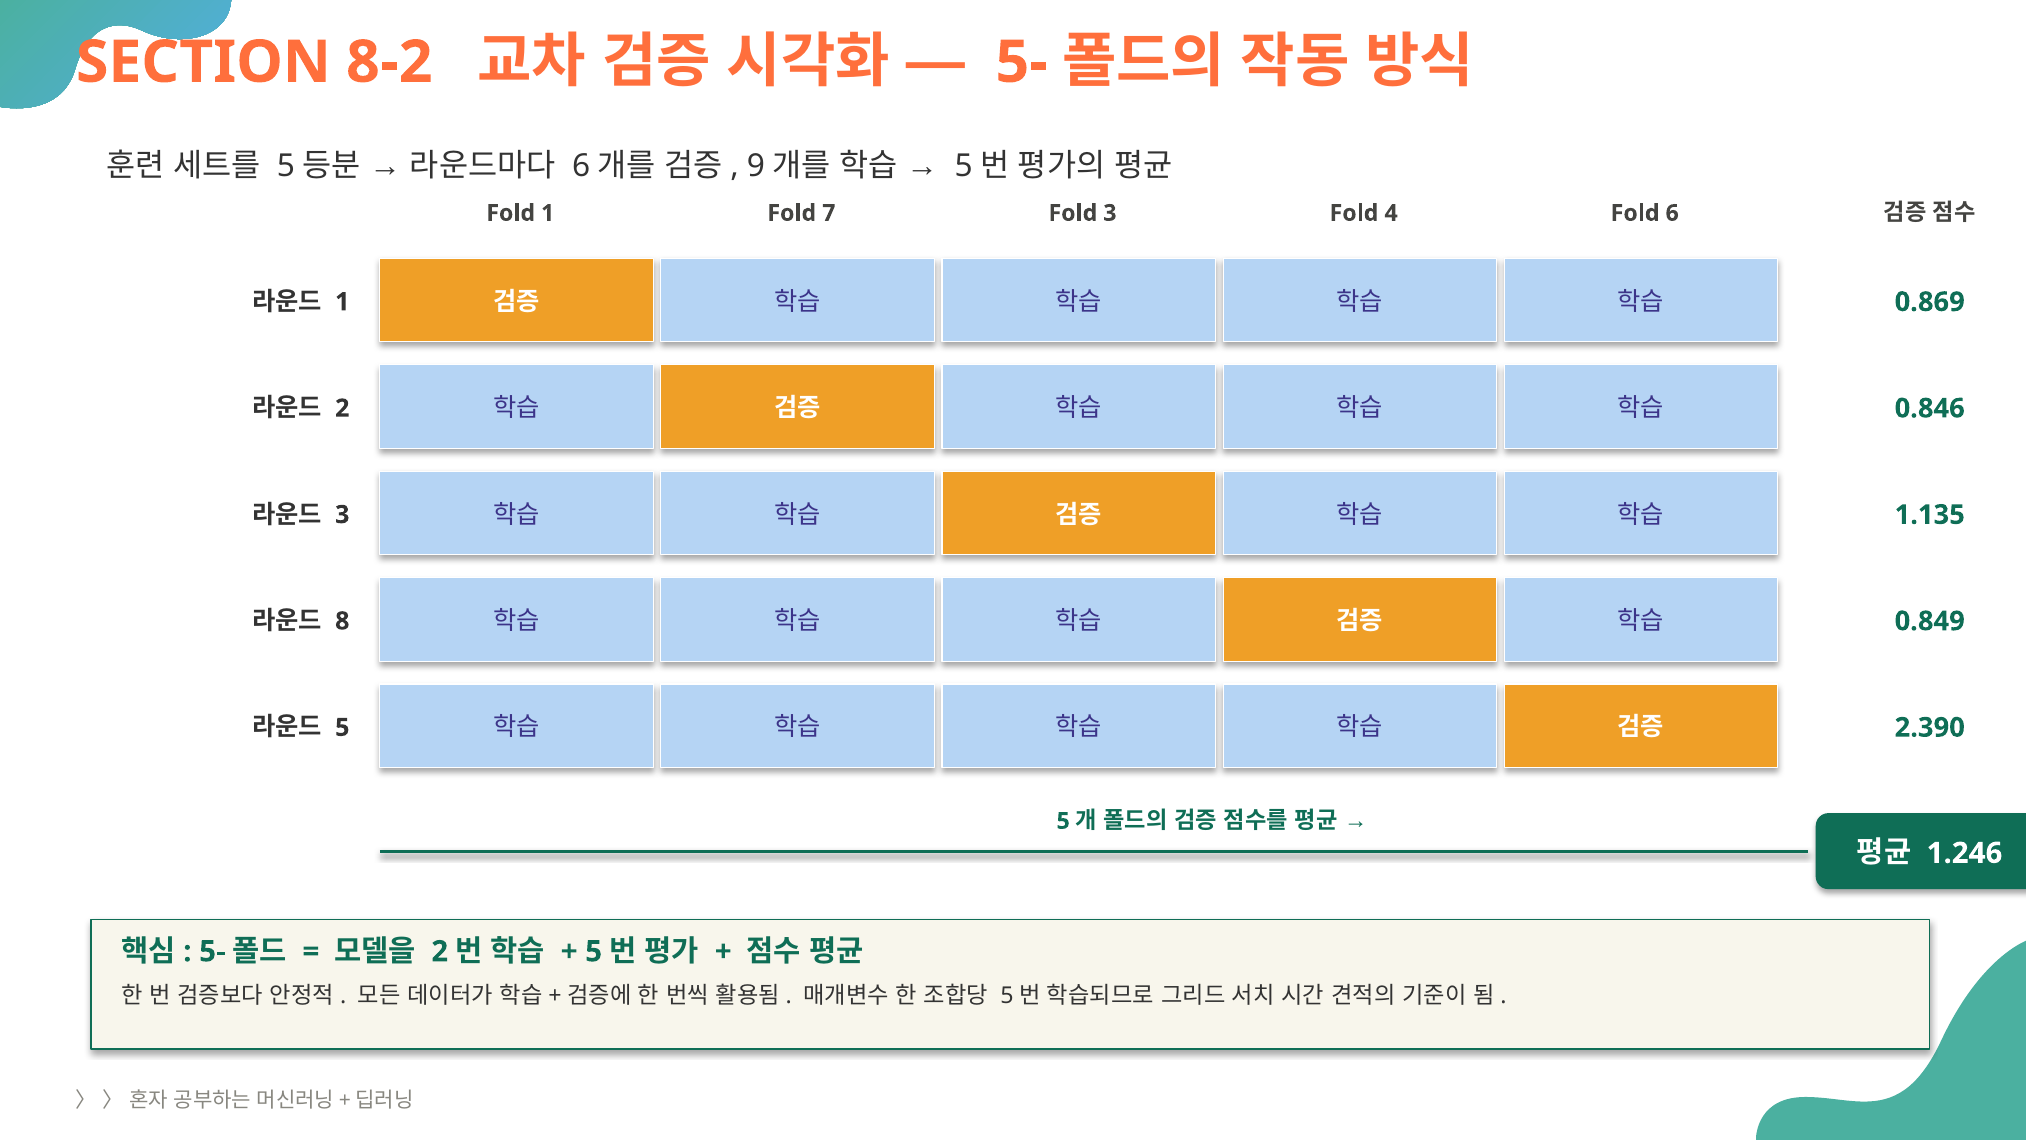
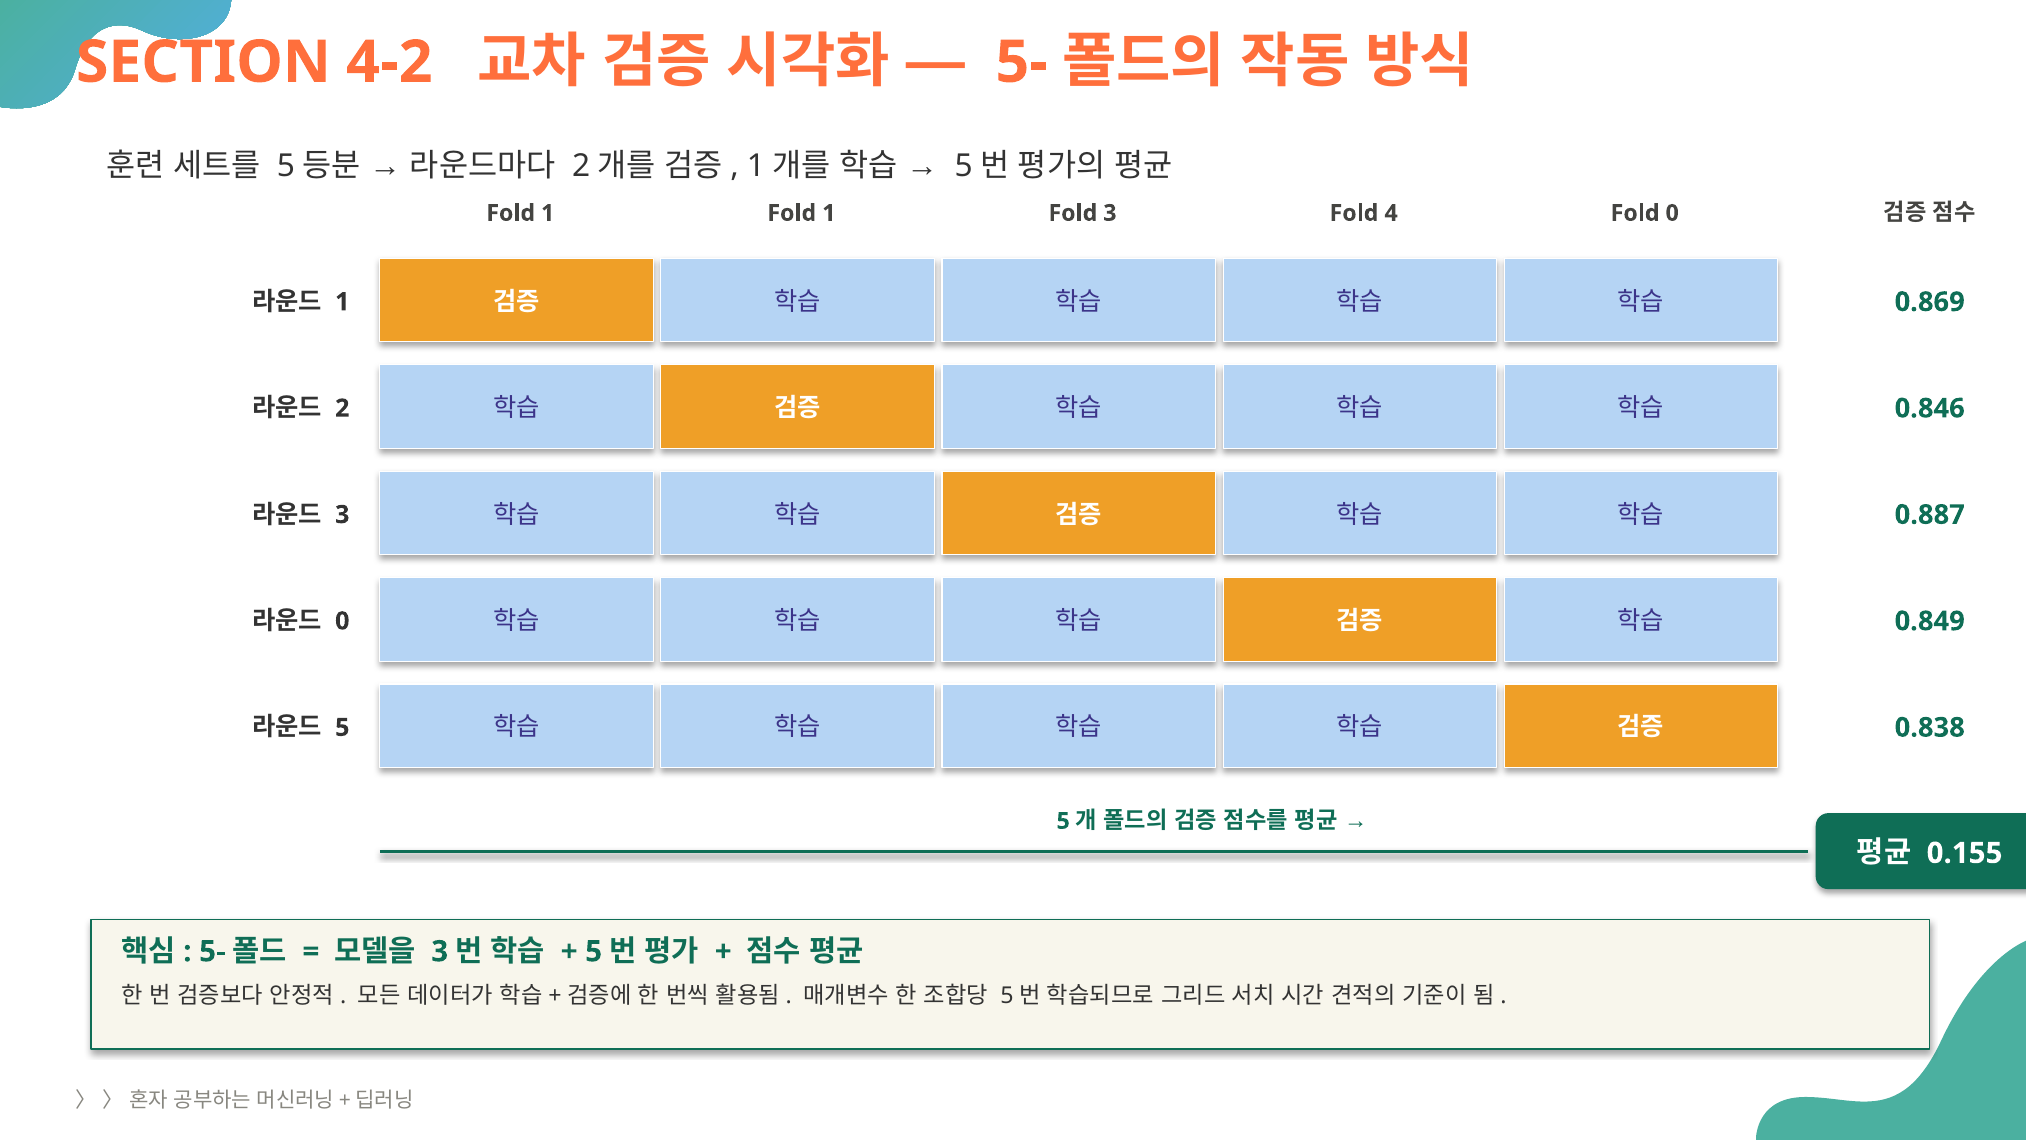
8-2: 8-2 -> 4-2
6 at (581, 166): 6 -> 2
9 at (756, 166): 9 -> 1
1 Fold 7: 7 -> 1
Fold 6: 6 -> 0
1.135: 1.135 -> 0.887
8 at (342, 621): 8 -> 0
2.390: 2.390 -> 0.838
1.246: 1.246 -> 0.155
2 at (440, 951): 2 -> 3
